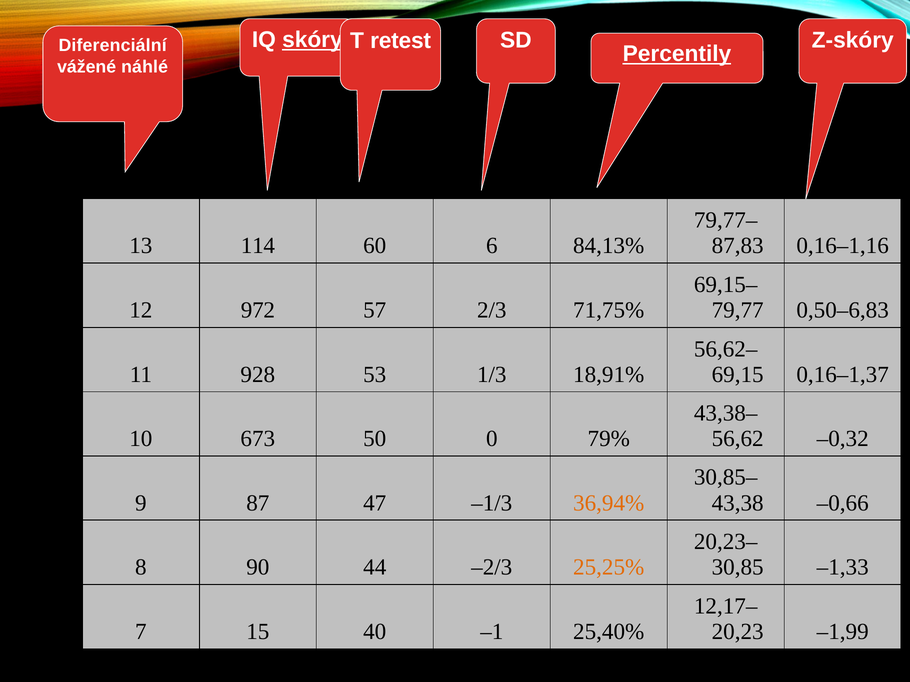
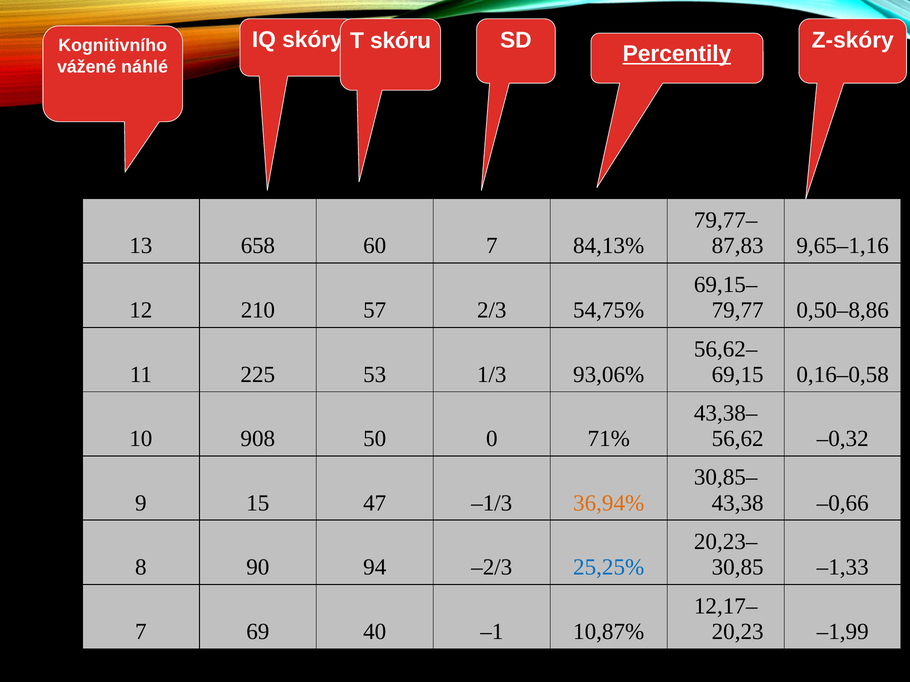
skóry underline: present -> none
retest: retest -> skóru
Diferenciální: Diferenciální -> Kognitivního
114: 114 -> 658
60 6: 6 -> 7
0,16–1,16: 0,16–1,16 -> 9,65–1,16
972: 972 -> 210
71,75%: 71,75% -> 54,75%
0,50–6,83: 0,50–6,83 -> 0,50–8,86
928: 928 -> 225
18,91%: 18,91% -> 93,06%
0,16–1,37: 0,16–1,37 -> 0,16–0,58
673: 673 -> 908
79%: 79% -> 71%
87: 87 -> 15
44: 44 -> 94
25,25% colour: orange -> blue
15: 15 -> 69
25,40%: 25,40% -> 10,87%
